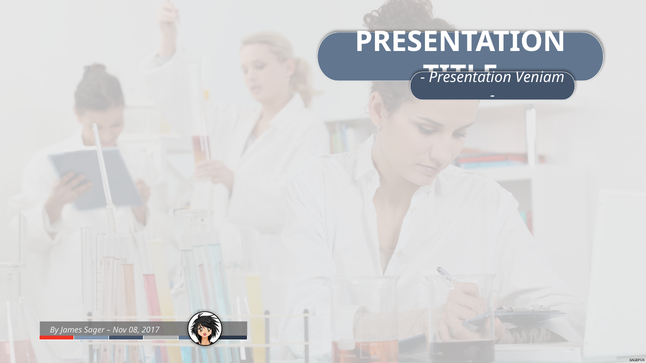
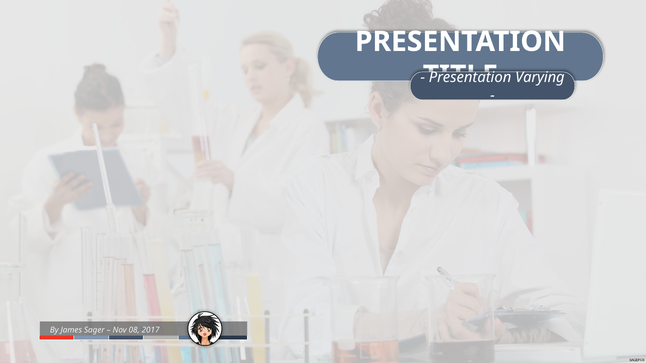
Veniam: Veniam -> Varying
